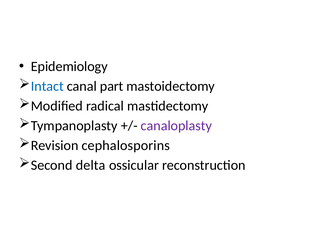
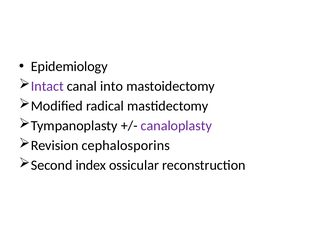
Intact colour: blue -> purple
part: part -> into
delta: delta -> index
